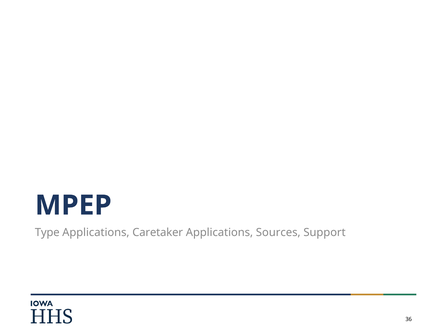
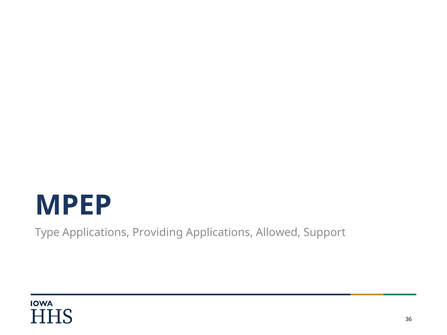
Caretaker: Caretaker -> Providing
Sources: Sources -> Allowed
